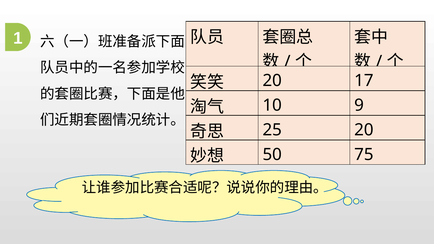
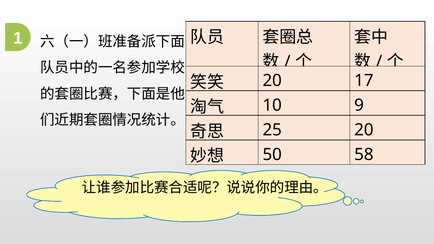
75: 75 -> 58
